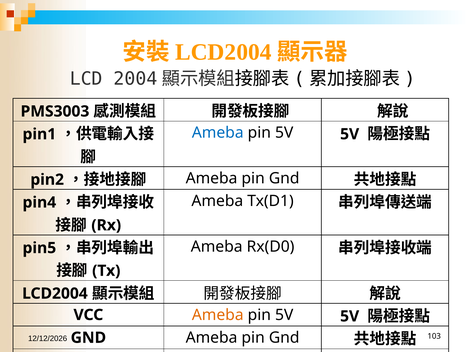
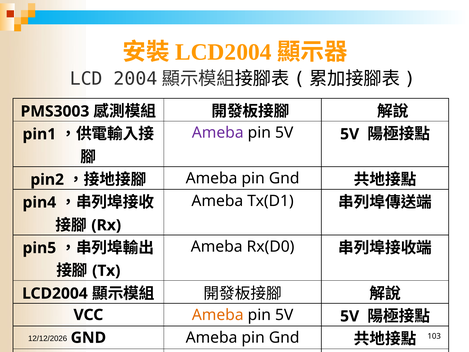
Ameba at (218, 133) colour: blue -> purple
